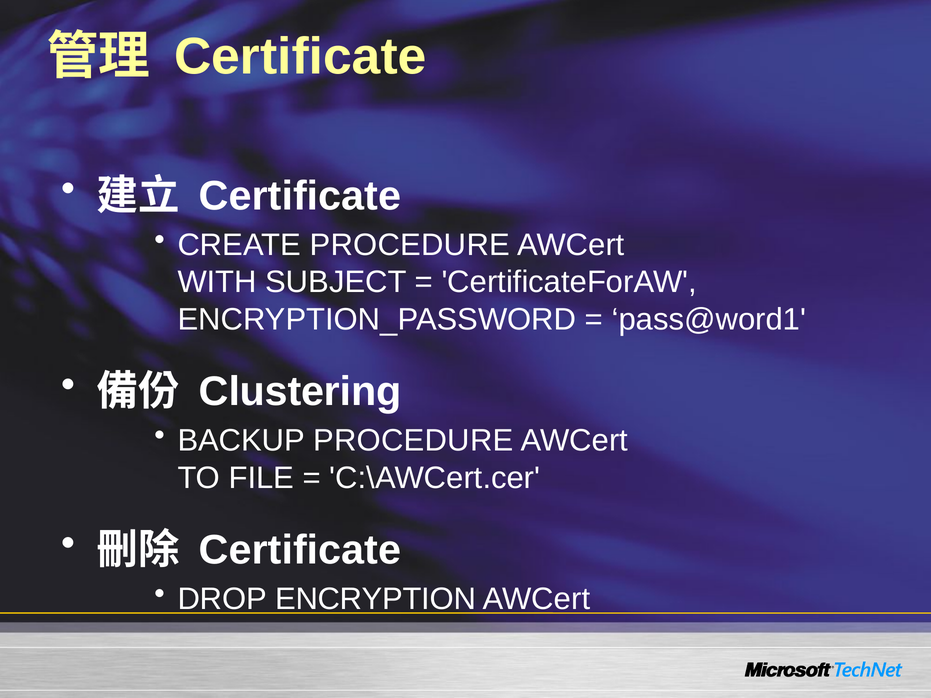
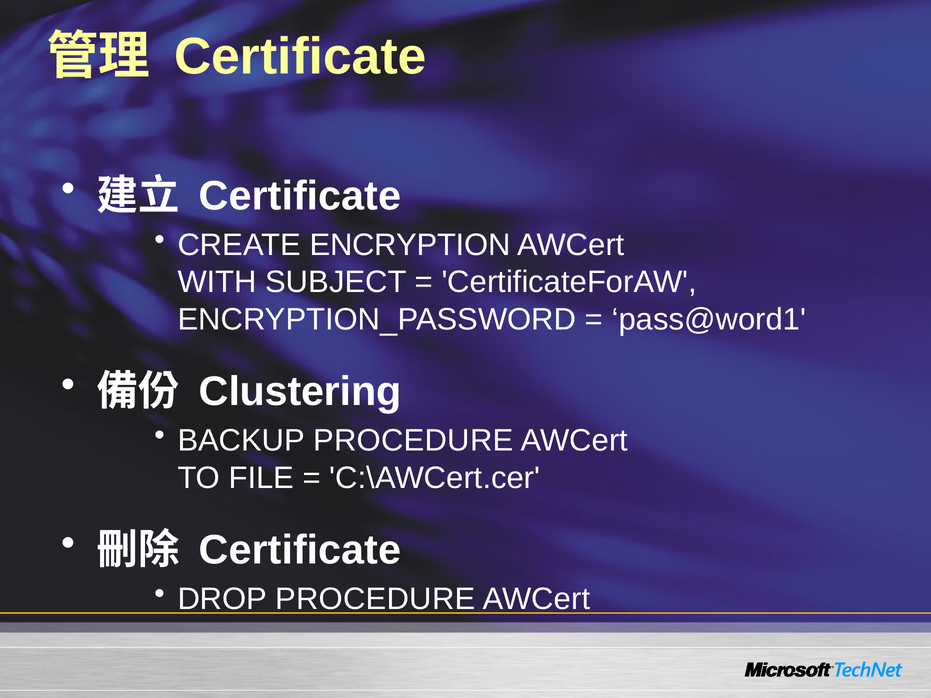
CREATE PROCEDURE: PROCEDURE -> ENCRYPTION
DROP ENCRYPTION: ENCRYPTION -> PROCEDURE
